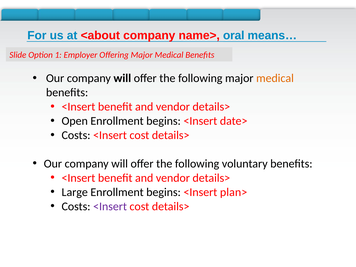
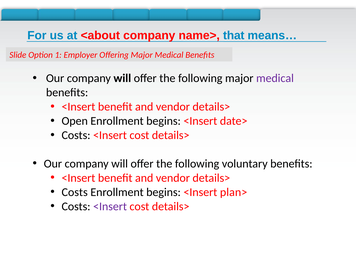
oral: oral -> that
medical at (275, 78) colour: orange -> purple
Large at (75, 192): Large -> Costs
